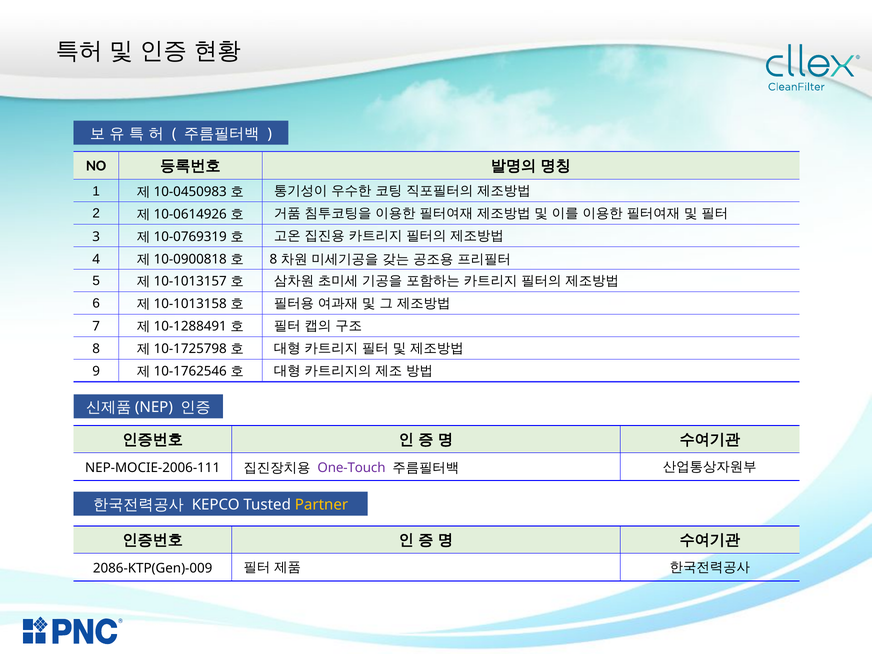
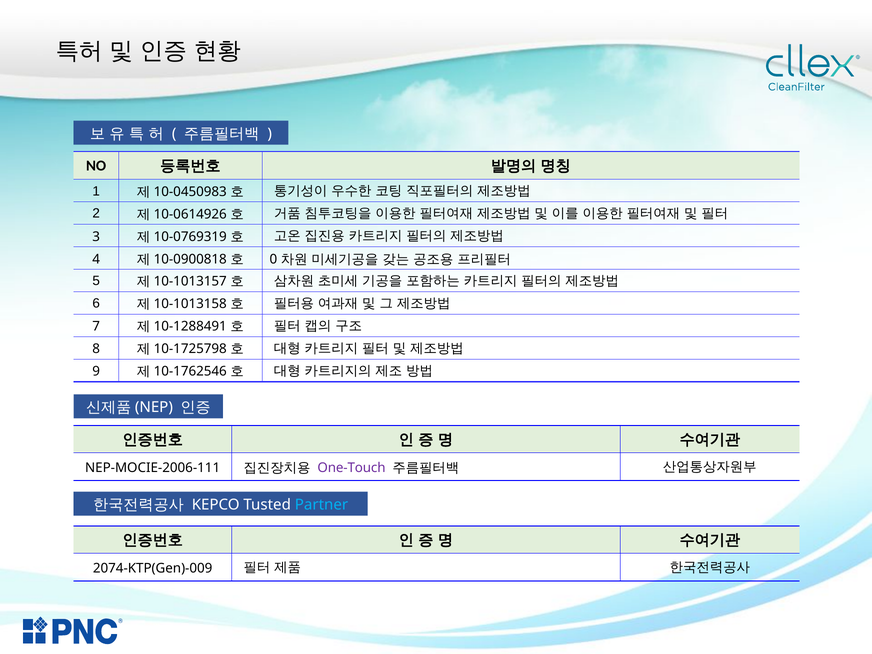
8 at (273, 259): 8 -> 0
Partner colour: yellow -> light blue
2086-KTP(Gen)-009: 2086-KTP(Gen)-009 -> 2074-KTP(Gen)-009
